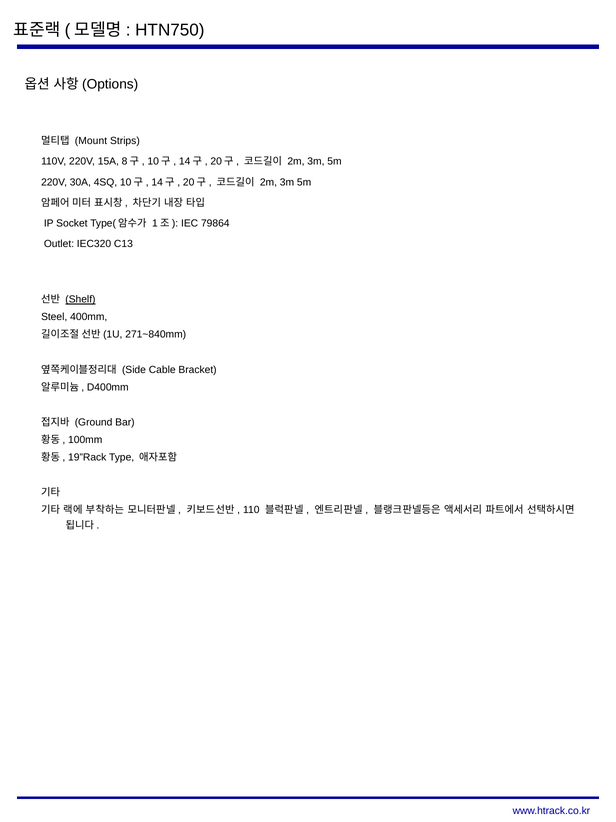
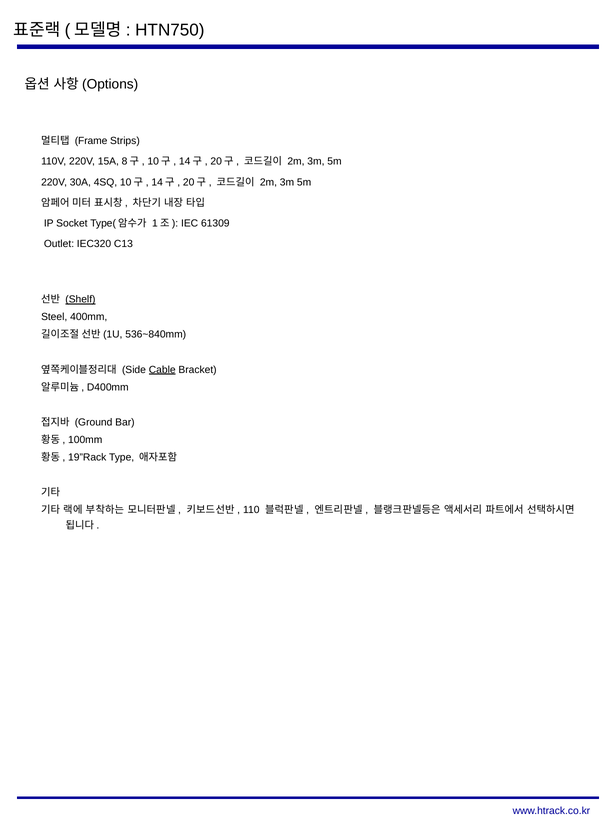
Mount: Mount -> Frame
79864: 79864 -> 61309
271~840mm: 271~840mm -> 536~840mm
Cable underline: none -> present
